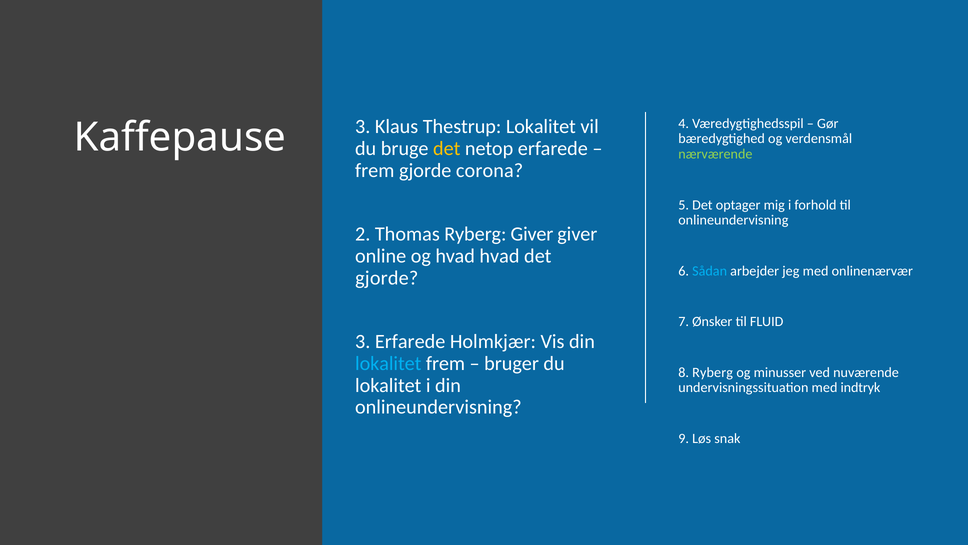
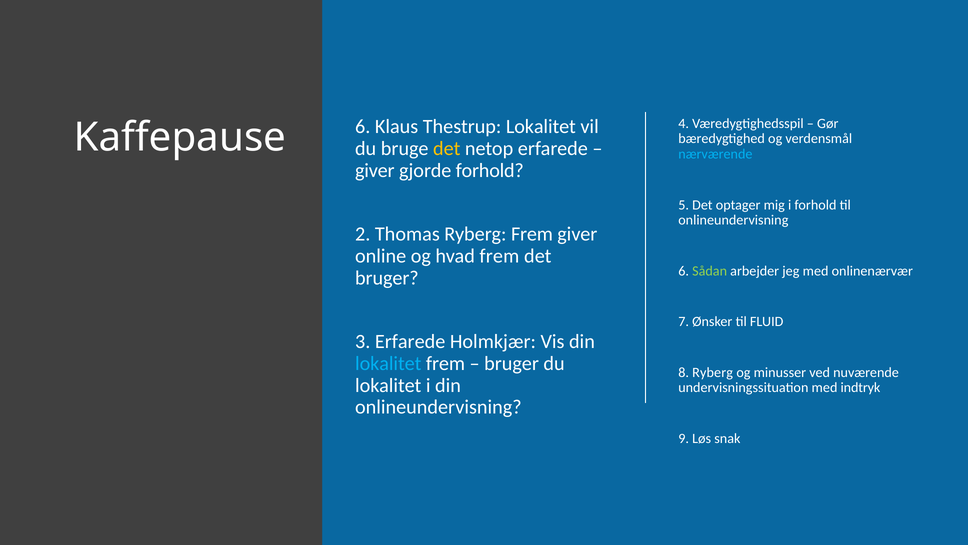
Kaffepause 3: 3 -> 6
nærværende colour: light green -> light blue
frem at (375, 170): frem -> giver
gjorde corona: corona -> forhold
Ryberg Giver: Giver -> Frem
hvad hvad: hvad -> frem
Sådan colour: light blue -> light green
gjorde at (387, 278): gjorde -> bruger
